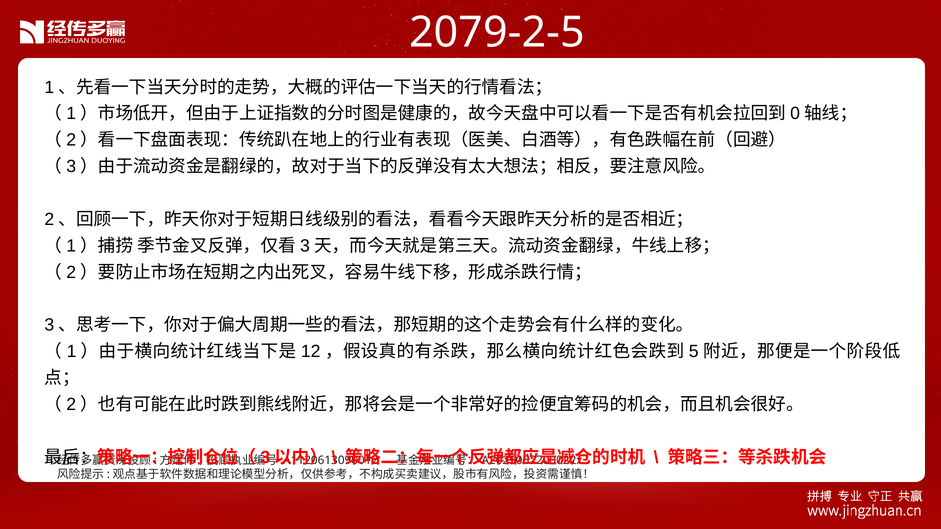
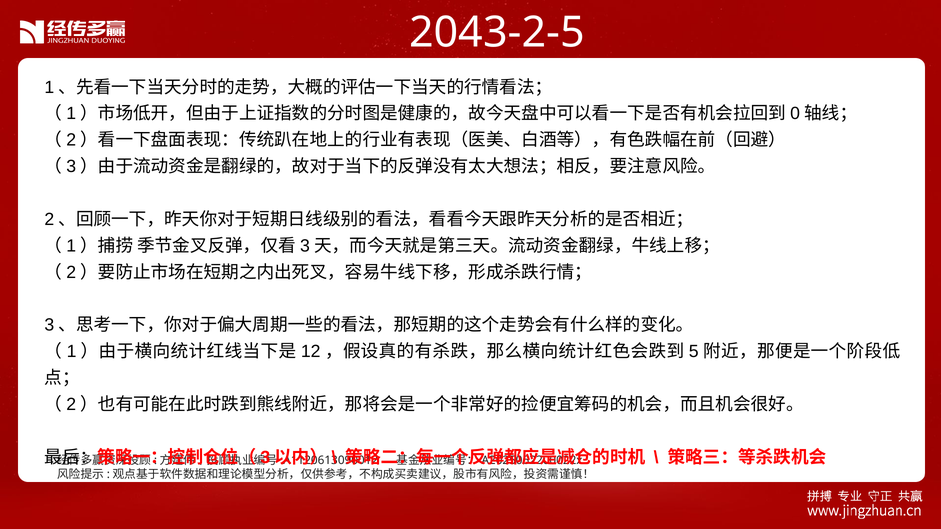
2079-2-5: 2079-2-5 -> 2043-2-5
